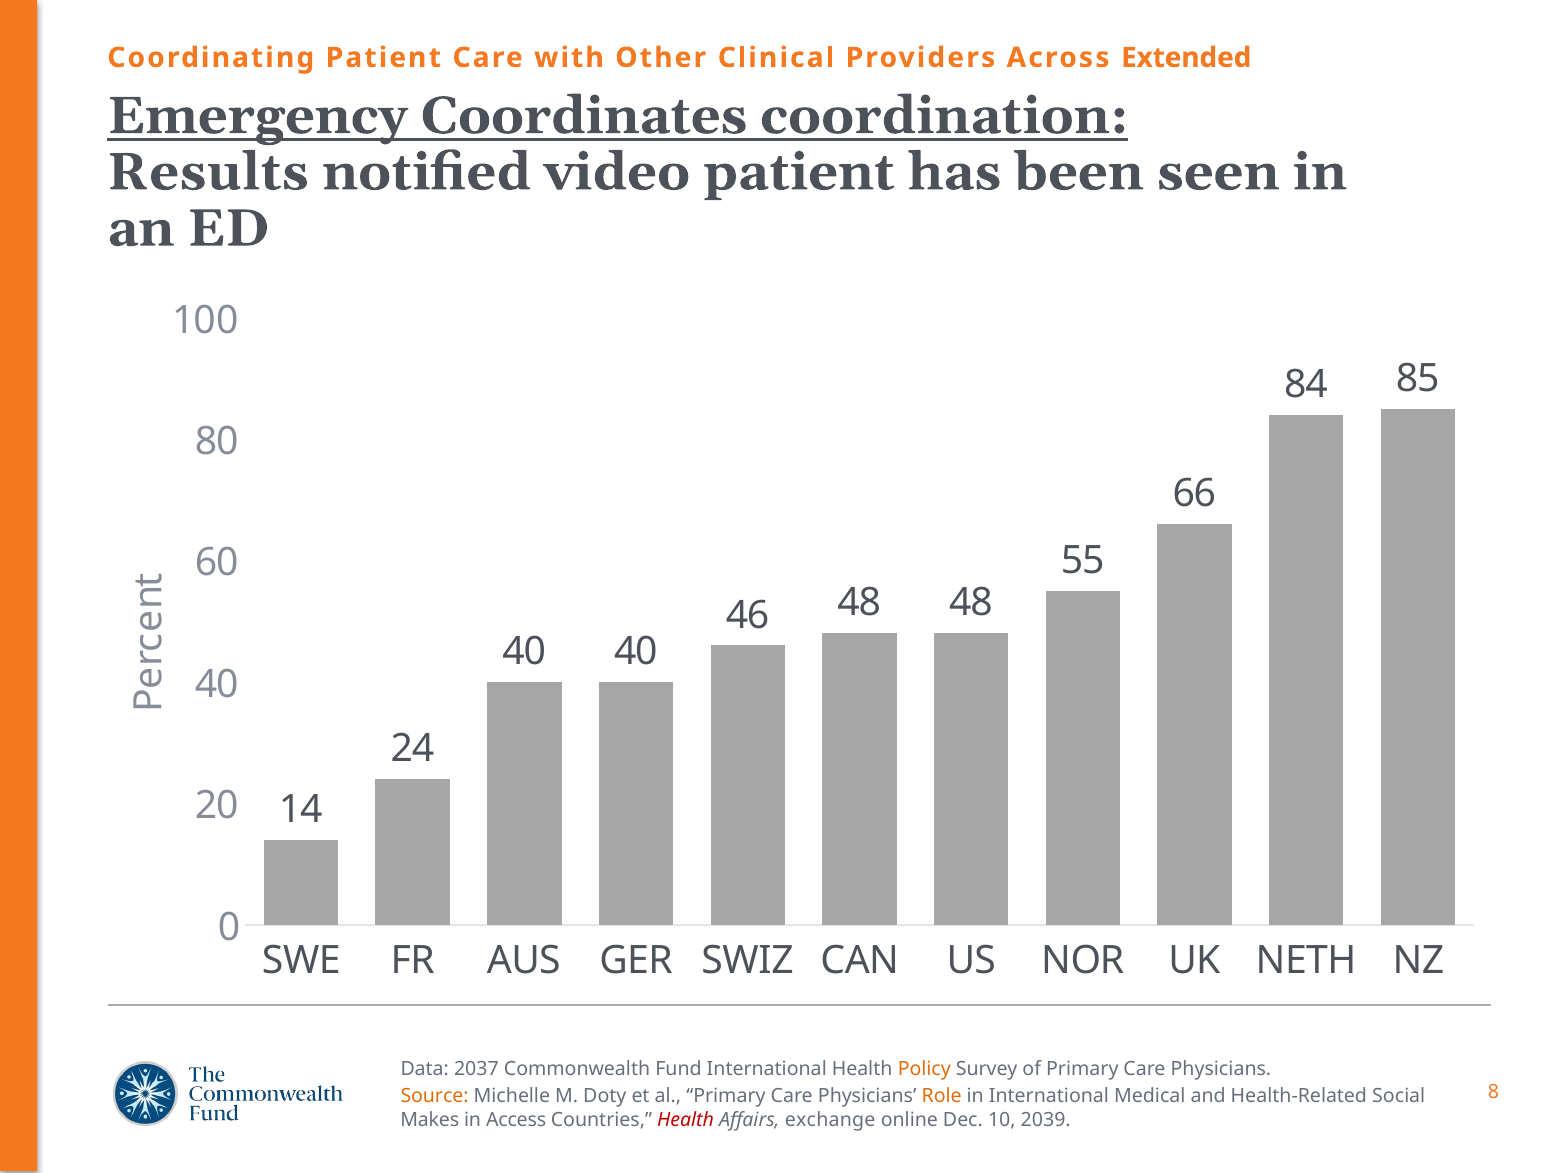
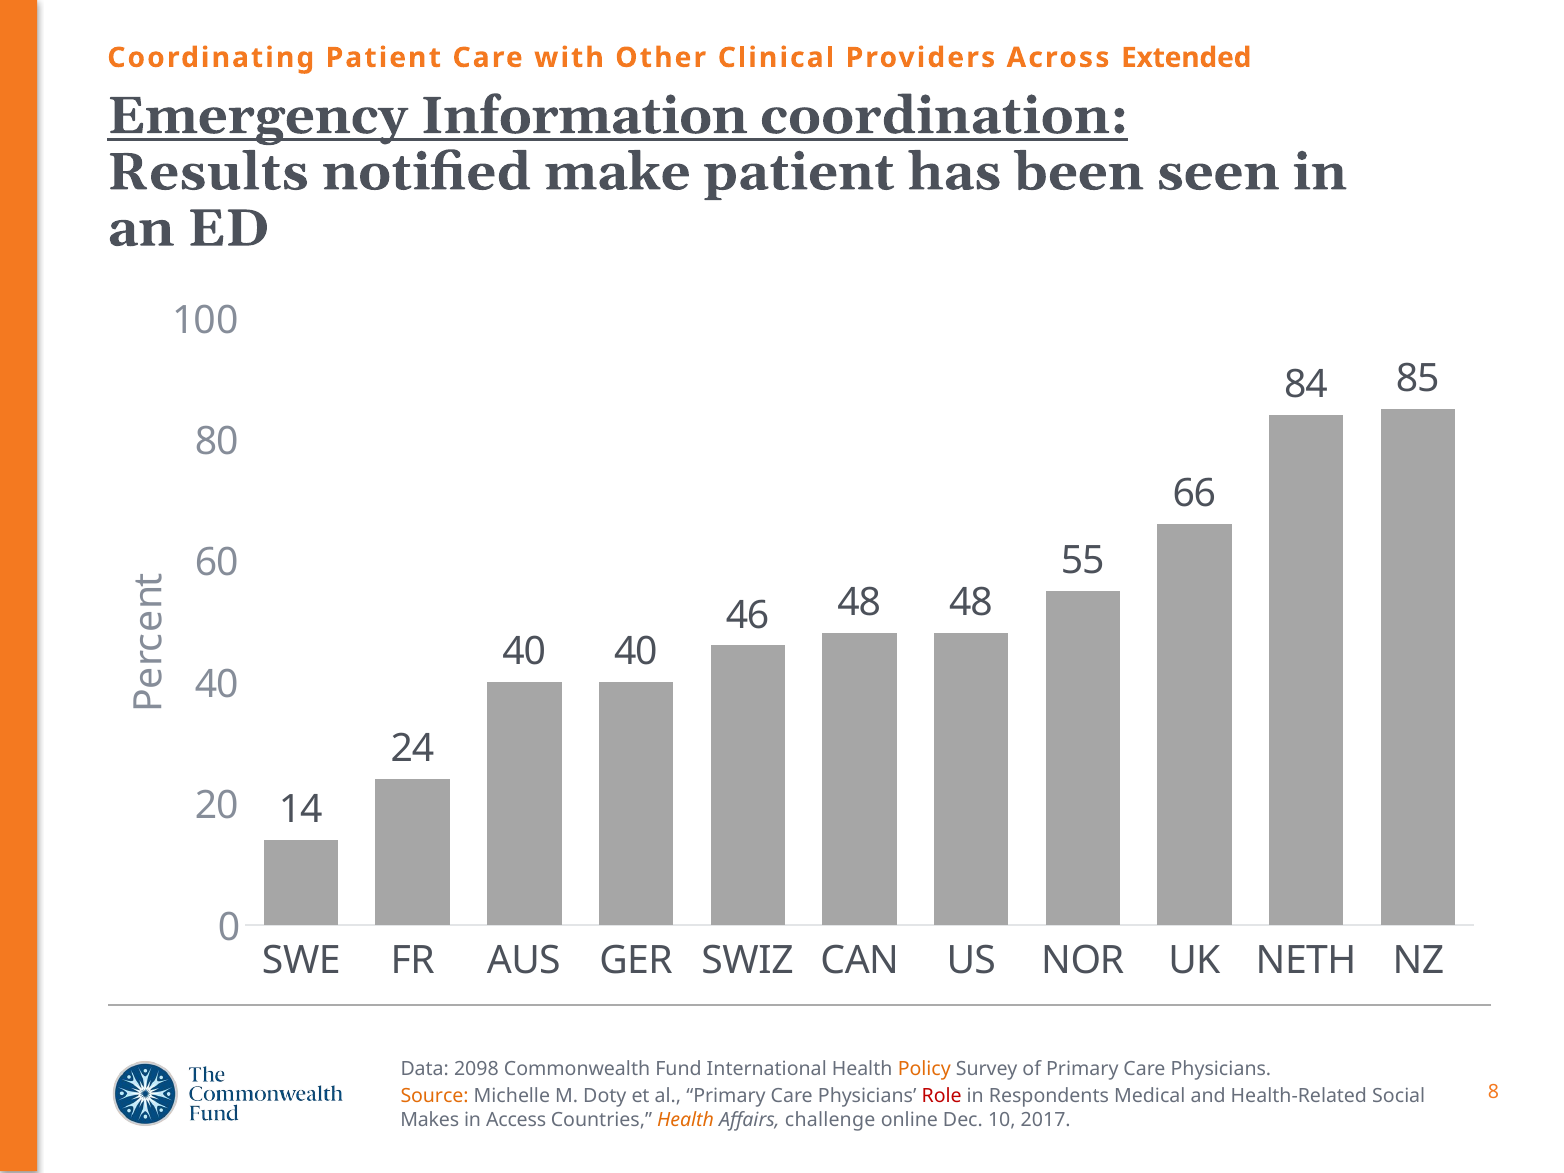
Coordinates: Coordinates -> Information
video: video -> make
2037: 2037 -> 2098
Role colour: orange -> red
in International: International -> Respondents
Health at (686, 1120) colour: red -> orange
exchange: exchange -> challenge
2039: 2039 -> 2017
